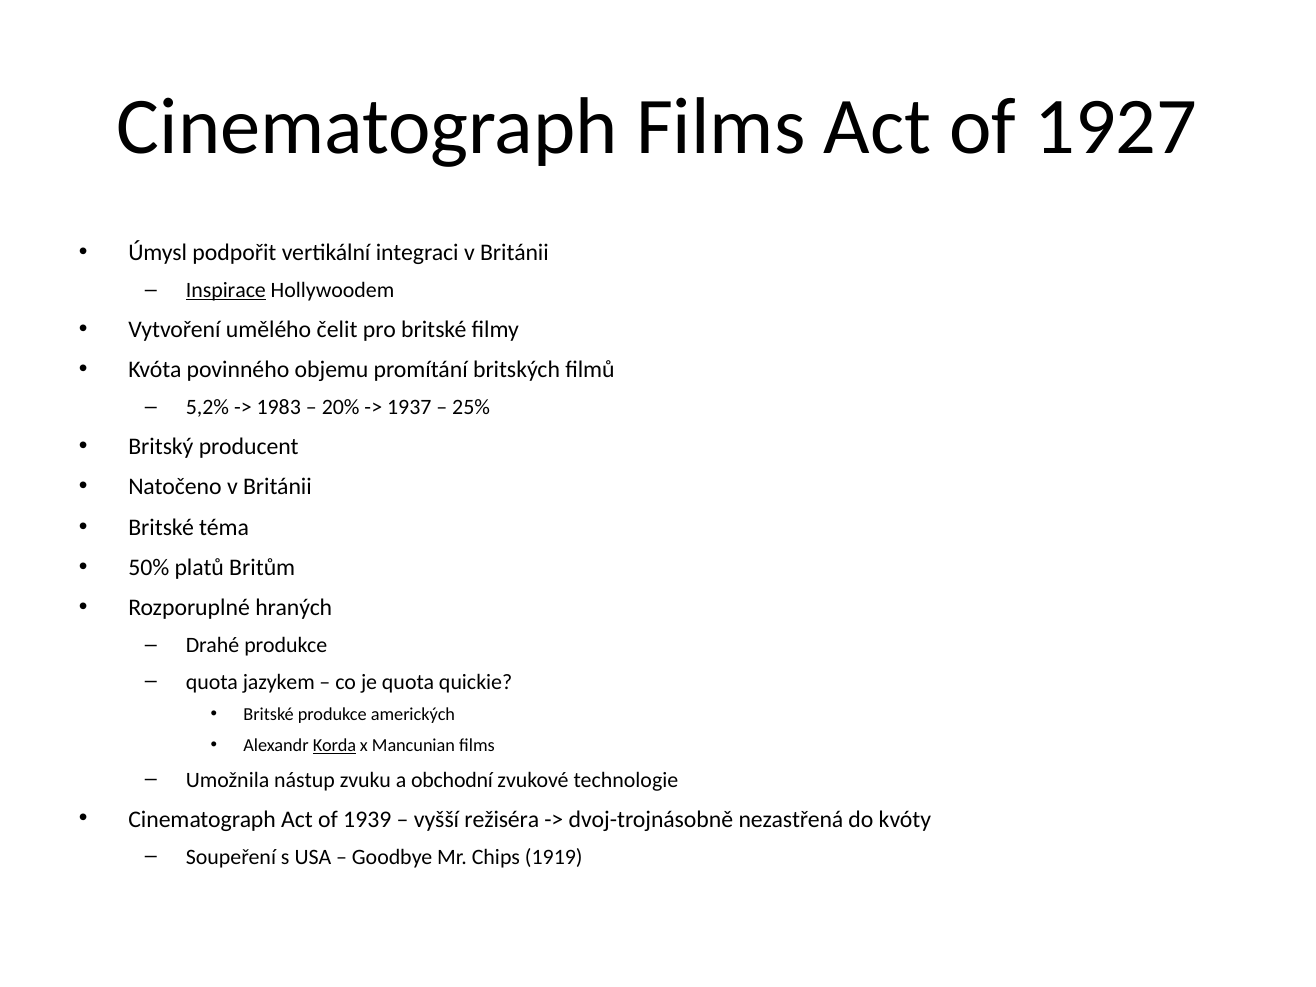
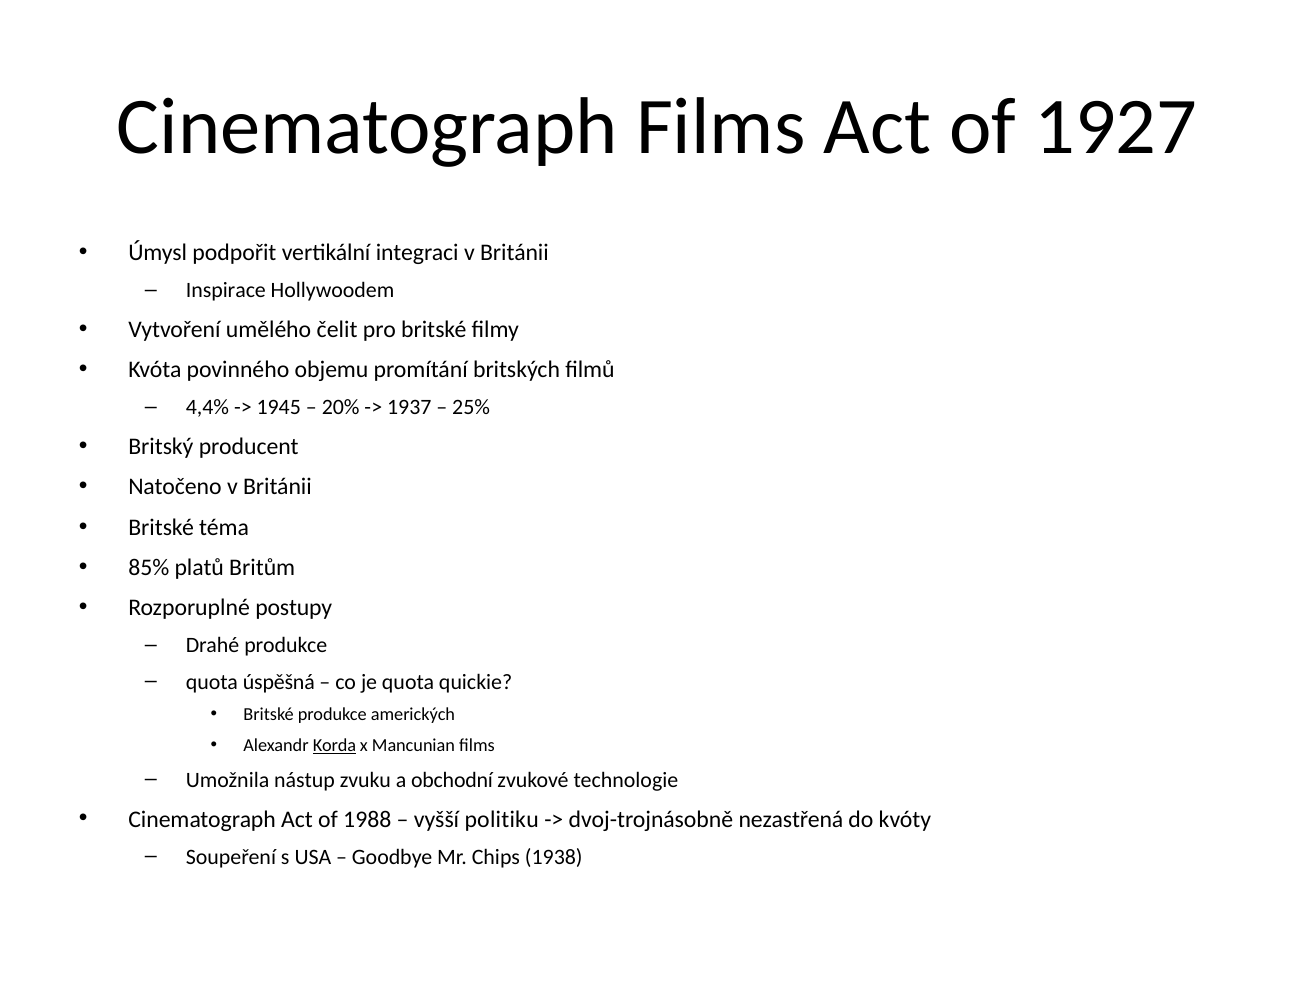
Inspirace underline: present -> none
5,2%: 5,2% -> 4,4%
1983: 1983 -> 1945
50%: 50% -> 85%
hraných: hraných -> postupy
jazykem: jazykem -> úspěšná
1939: 1939 -> 1988
režiséra: režiséra -> politiku
1919: 1919 -> 1938
